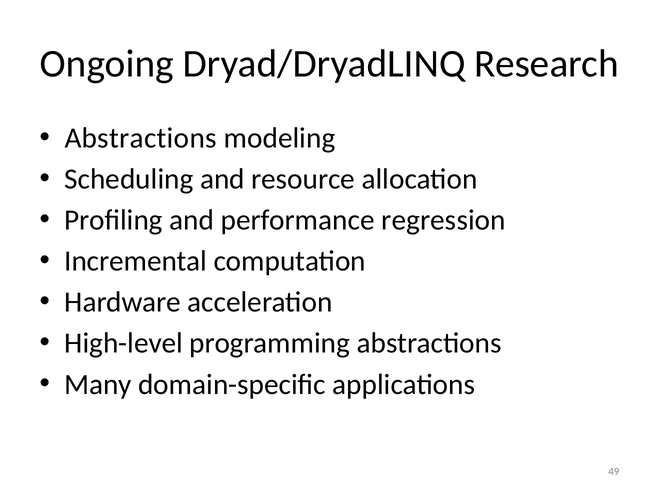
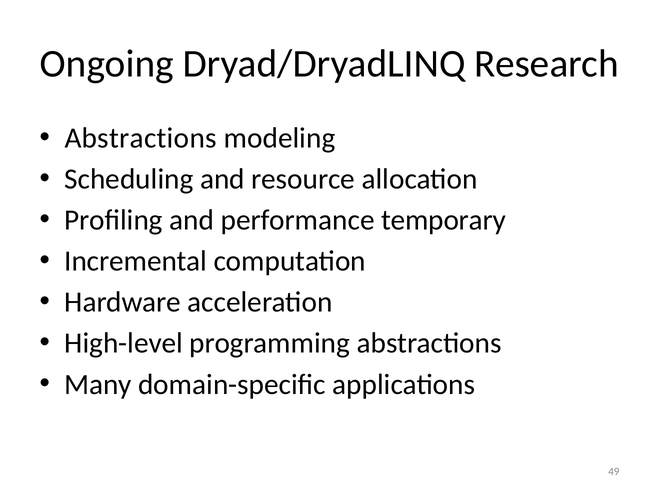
regression: regression -> temporary
